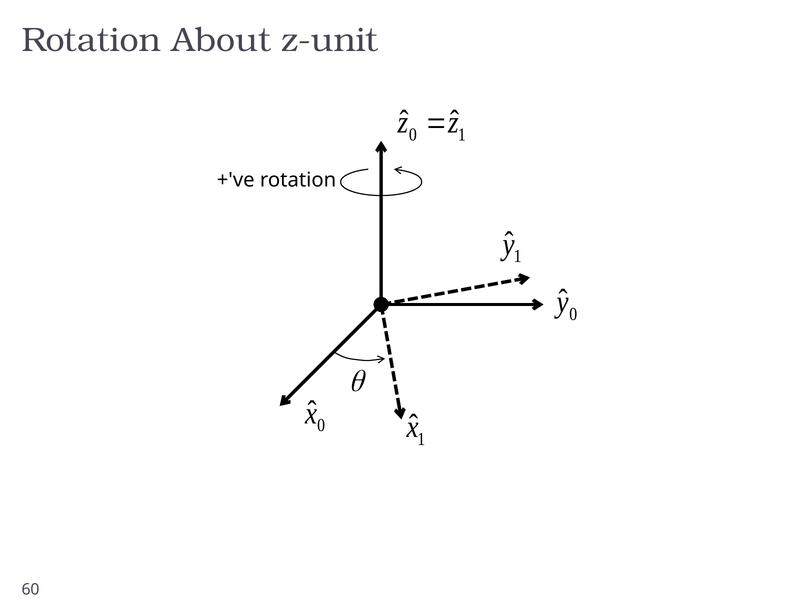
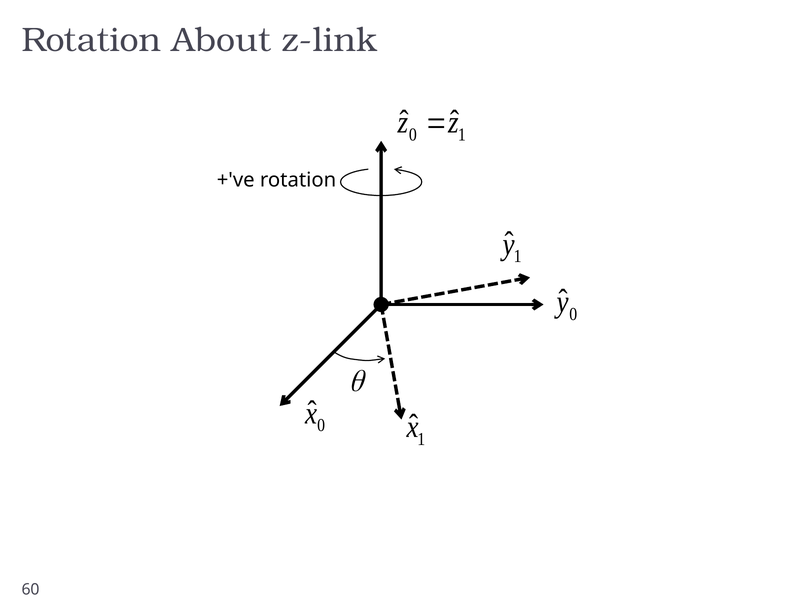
z-unit: z-unit -> z-link
